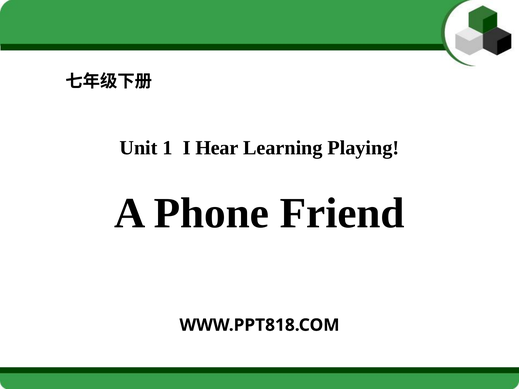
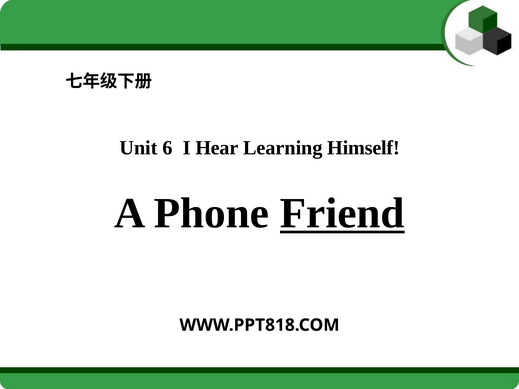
1: 1 -> 6
Playing: Playing -> Himself
Friend underline: none -> present
